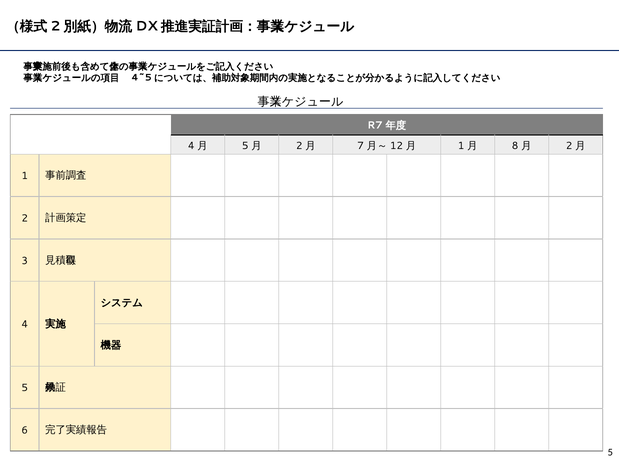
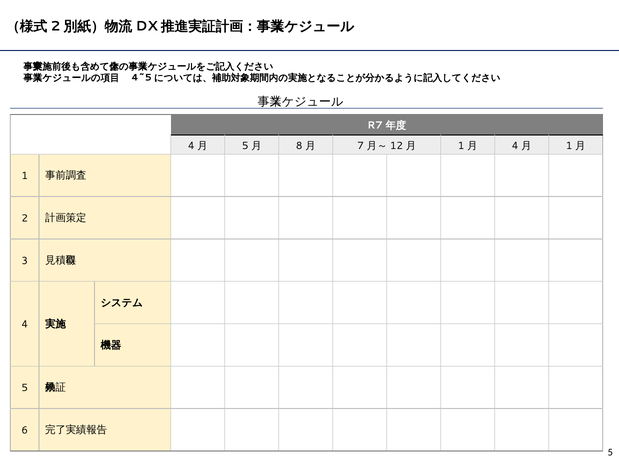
2 at (299, 146): 2 -> 8
8 at (515, 146): 8 -> 4
2 at (569, 146): 2 -> 1
